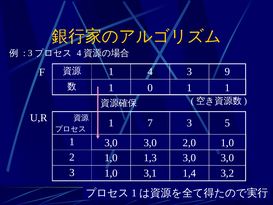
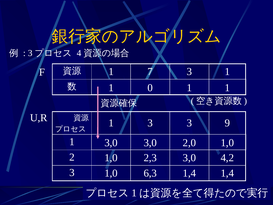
4: 4 -> 7
9 at (227, 72): 9 -> 1
1 7: 7 -> 3
5: 5 -> 9
1,3: 1,3 -> 2,3
3,0 at (227, 158): 3,0 -> 4,2
3,1: 3,1 -> 6,3
1,4 3,2: 3,2 -> 1,4
